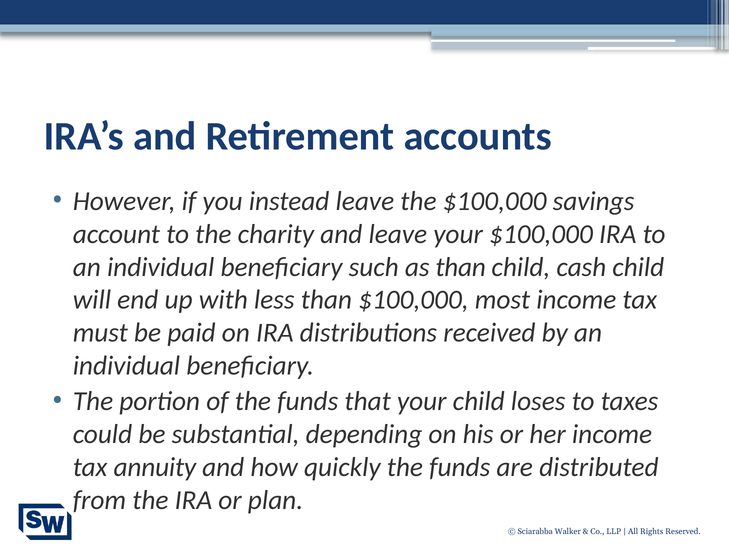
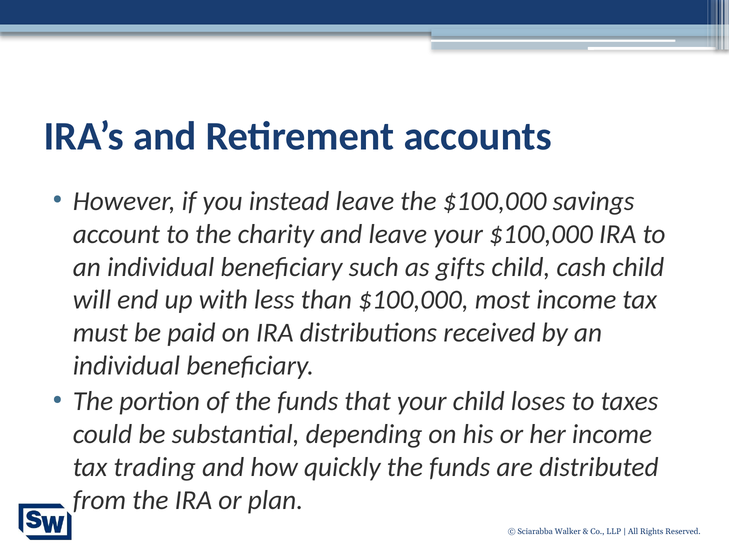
as than: than -> gifts
annuity: annuity -> trading
